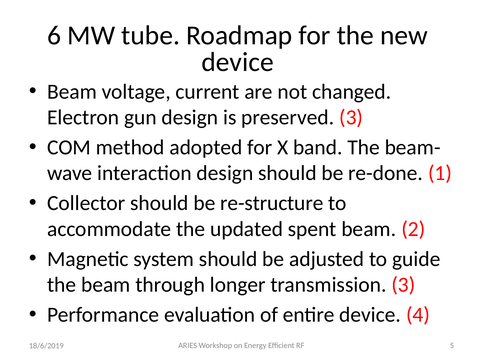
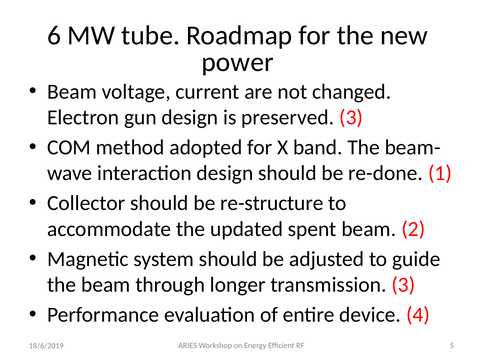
device at (238, 62): device -> power
